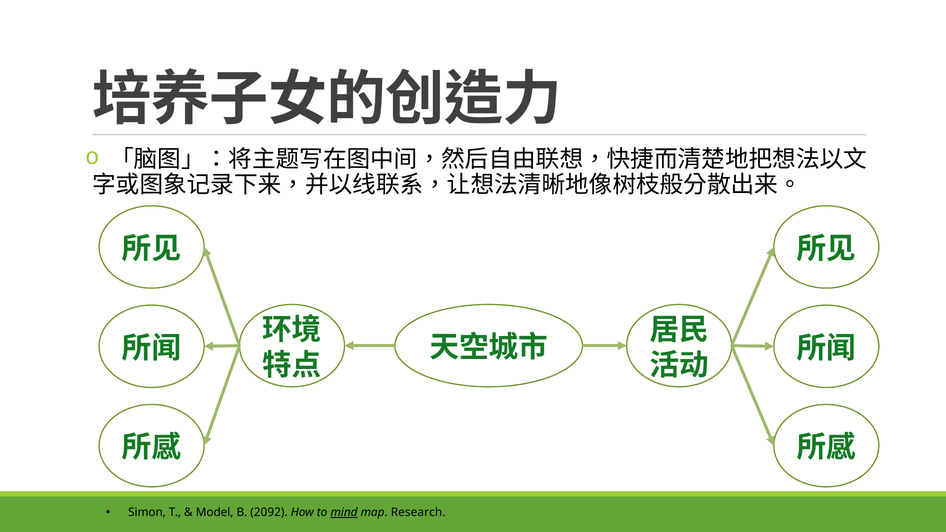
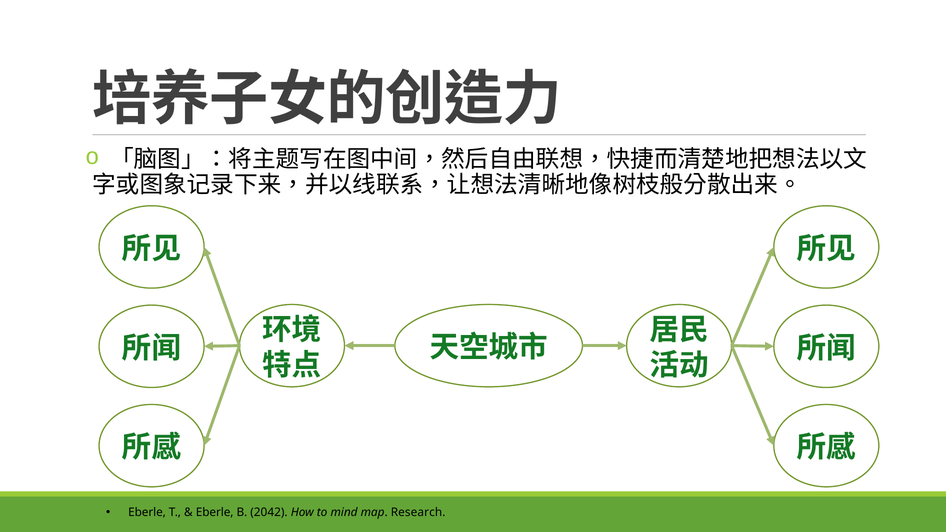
Simon at (147, 512): Simon -> Eberle
Model at (215, 512): Model -> Eberle
2092: 2092 -> 2042
mind underline: present -> none
